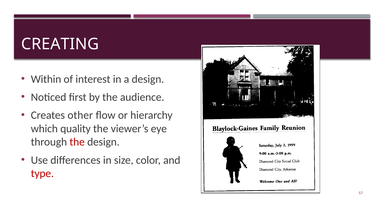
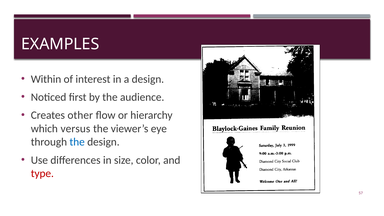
CREATING: CREATING -> EXAMPLES
quality: quality -> versus
the at (77, 142) colour: red -> blue
